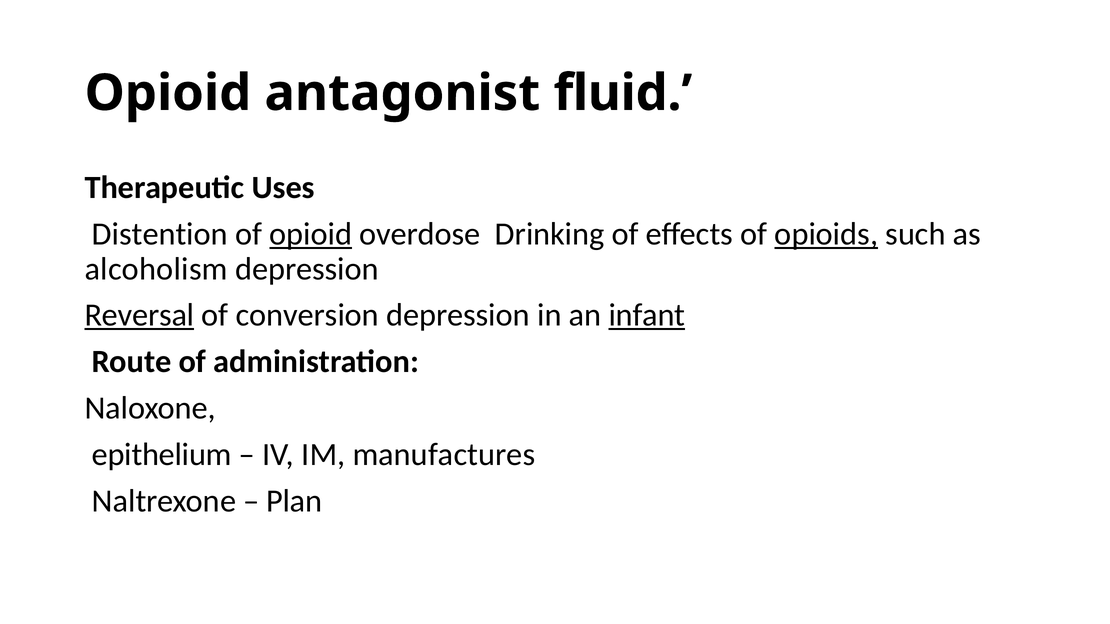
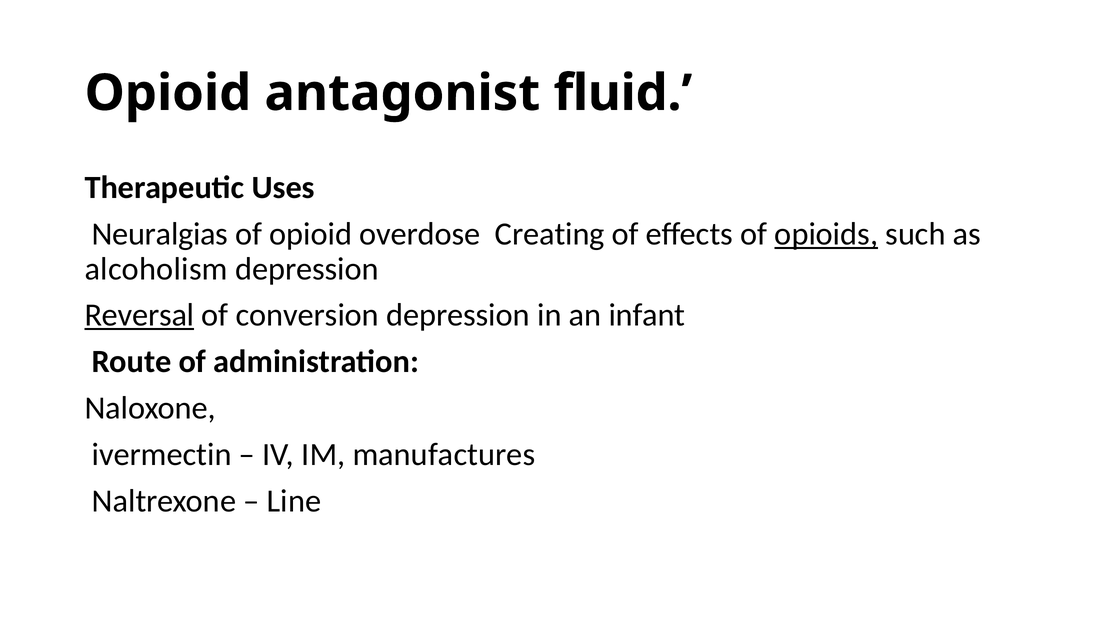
Distention: Distention -> Neuralgias
opioid at (311, 234) underline: present -> none
Drinking: Drinking -> Creating
infant underline: present -> none
epithelium: epithelium -> ivermectin
Plan: Plan -> Line
